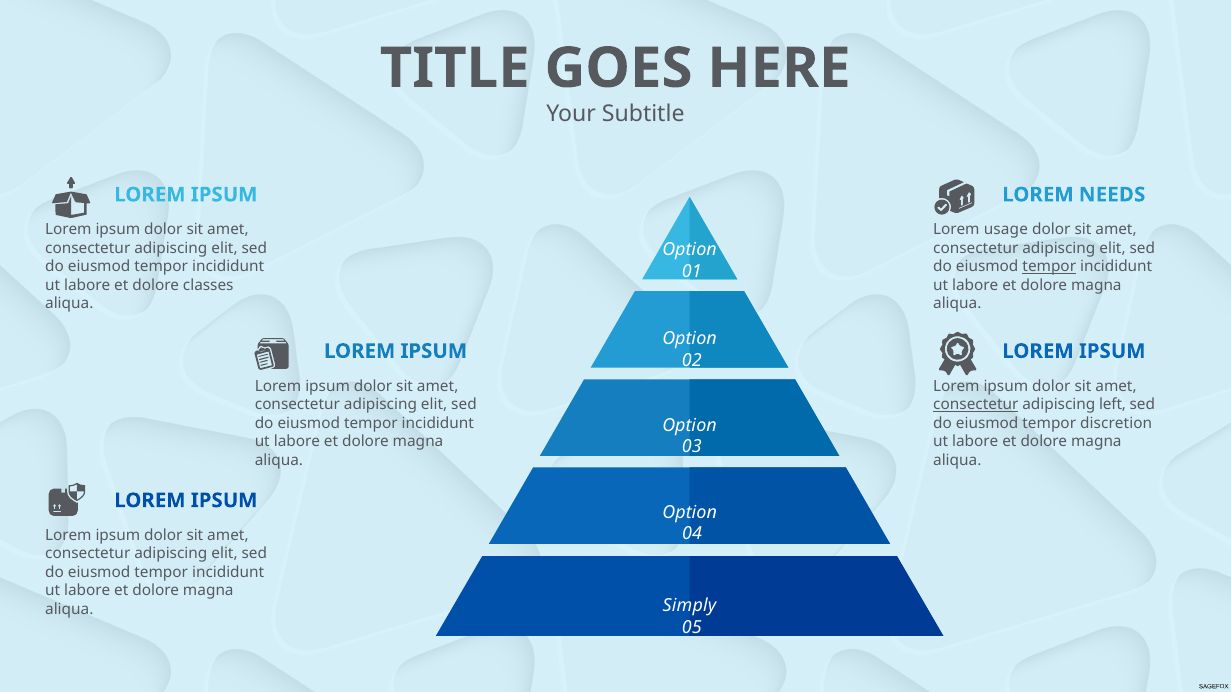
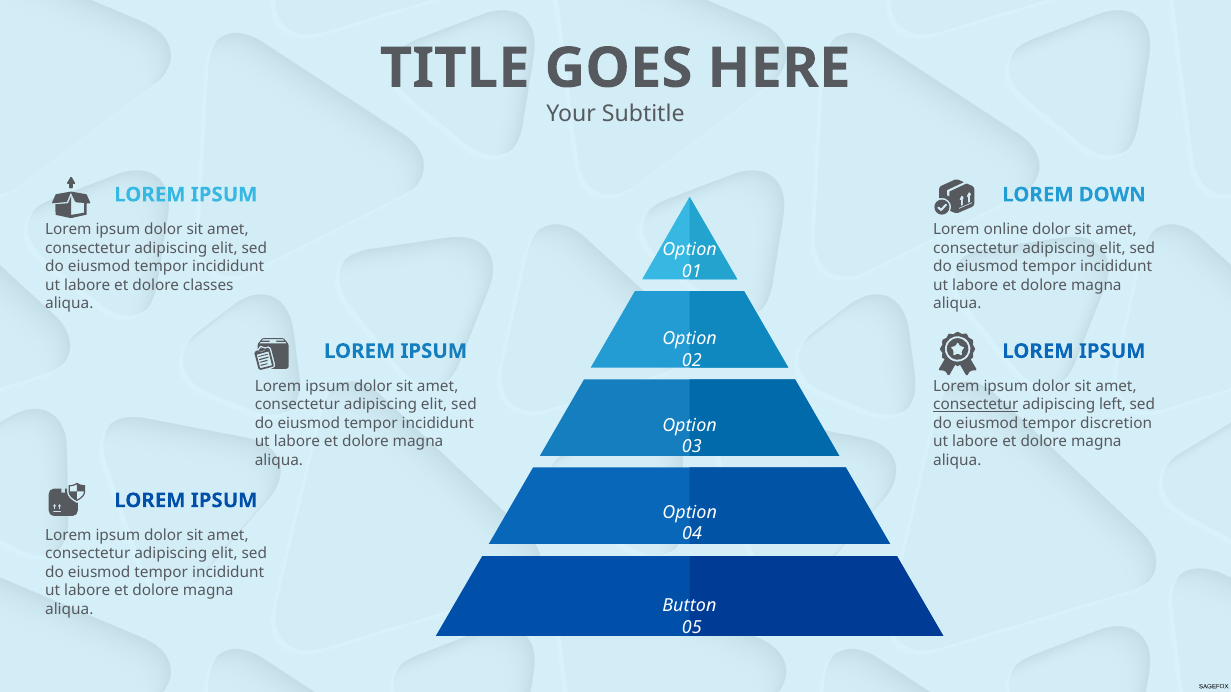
NEEDS: NEEDS -> DOWN
usage: usage -> online
tempor at (1049, 267) underline: present -> none
Simply: Simply -> Button
